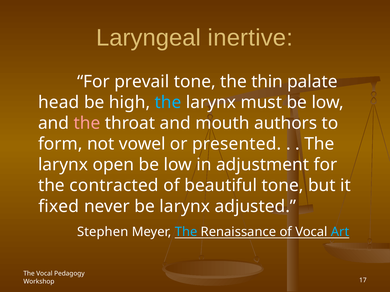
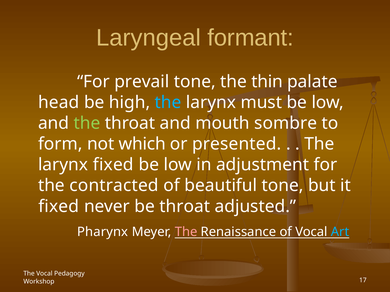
inertive: inertive -> formant
the at (87, 123) colour: pink -> light green
authors: authors -> sombre
vowel: vowel -> which
larynx open: open -> fixed
be larynx: larynx -> throat
Stephen: Stephen -> Pharynx
The at (186, 232) colour: light blue -> pink
